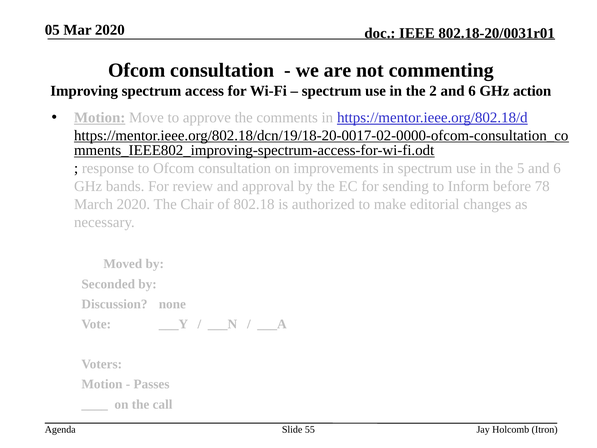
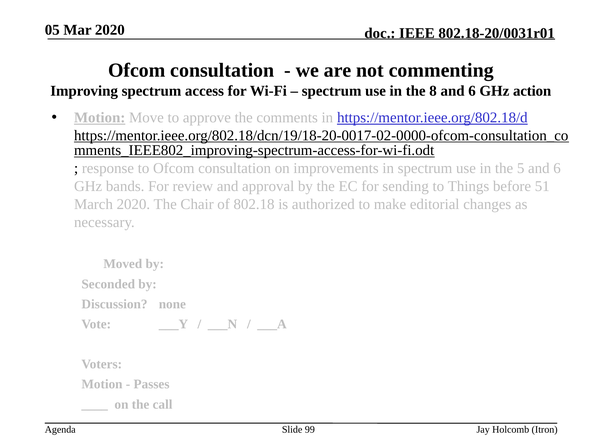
2: 2 -> 8
Inform: Inform -> Things
78: 78 -> 51
55: 55 -> 99
